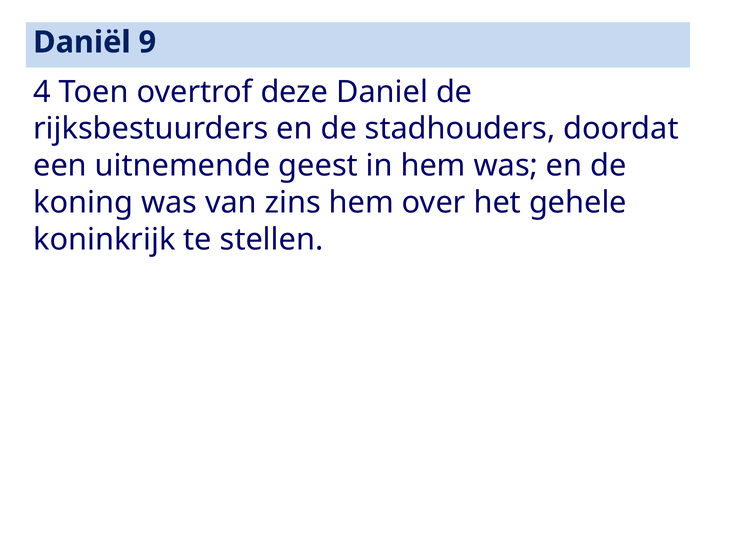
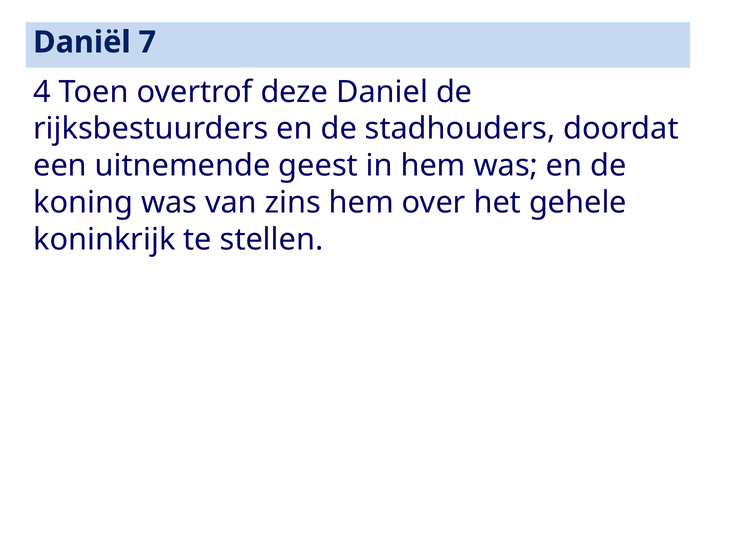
9: 9 -> 7
